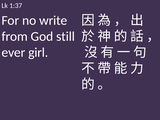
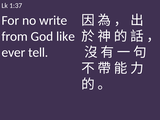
still: still -> like
girl: girl -> tell
